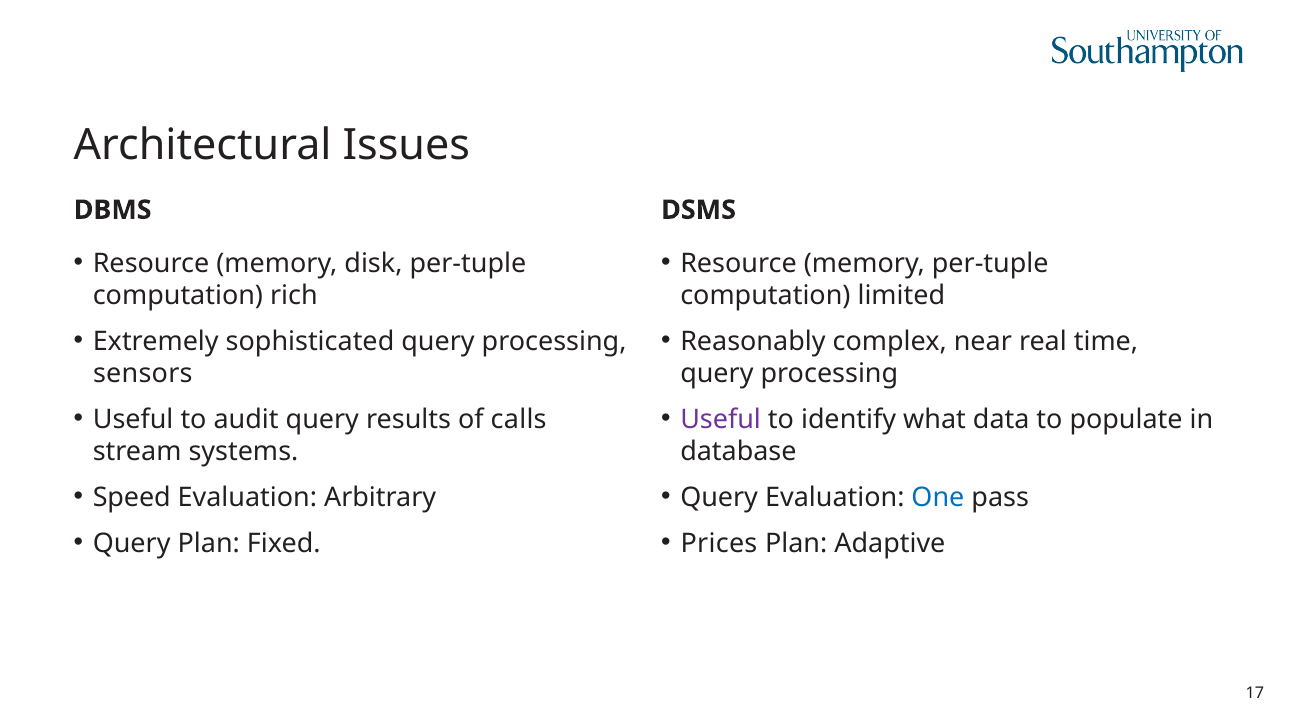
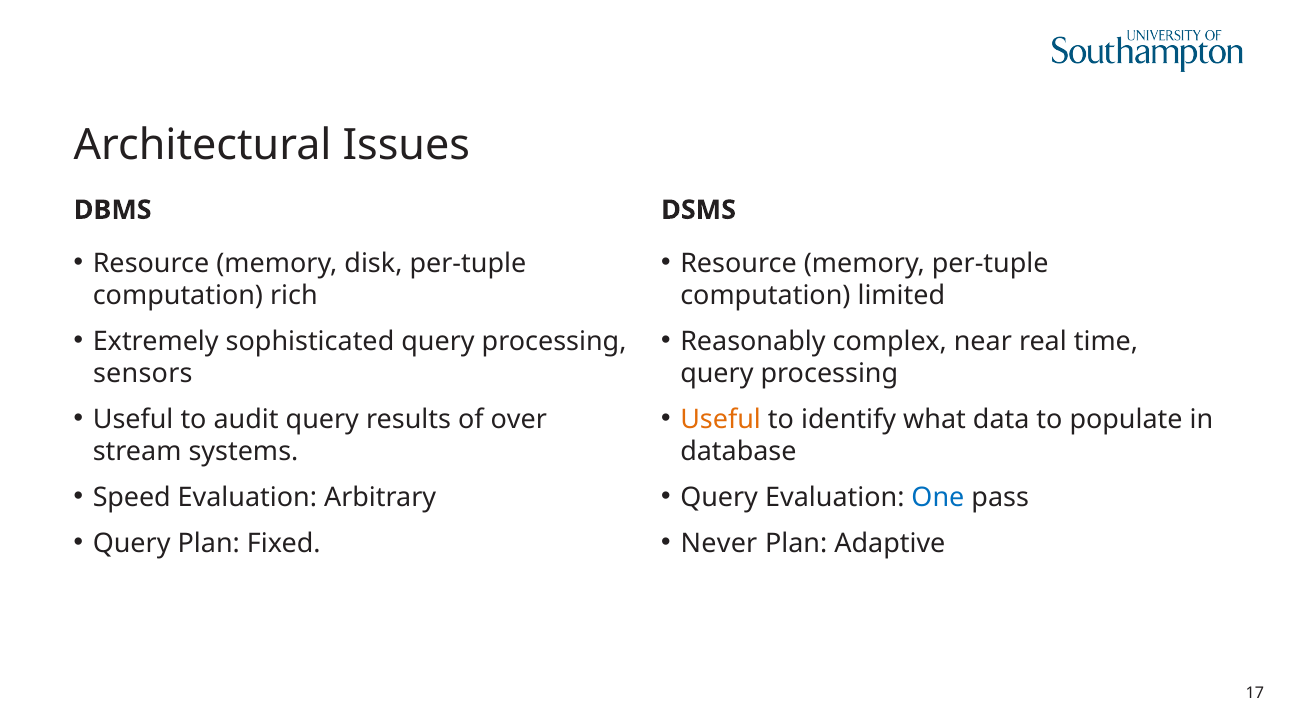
calls: calls -> over
Useful at (721, 419) colour: purple -> orange
Prices: Prices -> Never
